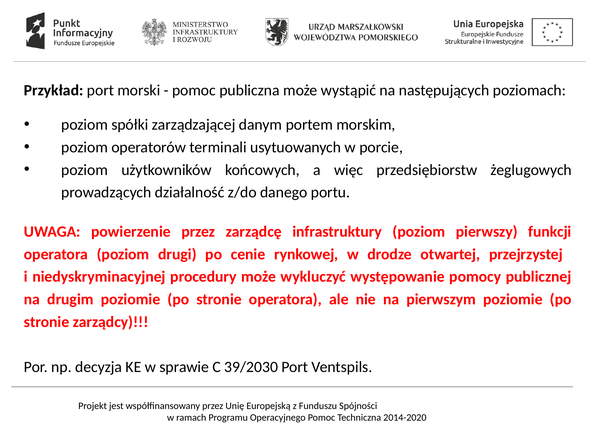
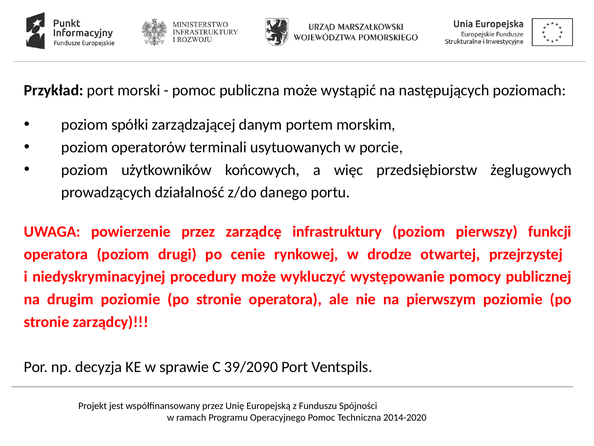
39/2030: 39/2030 -> 39/2090
